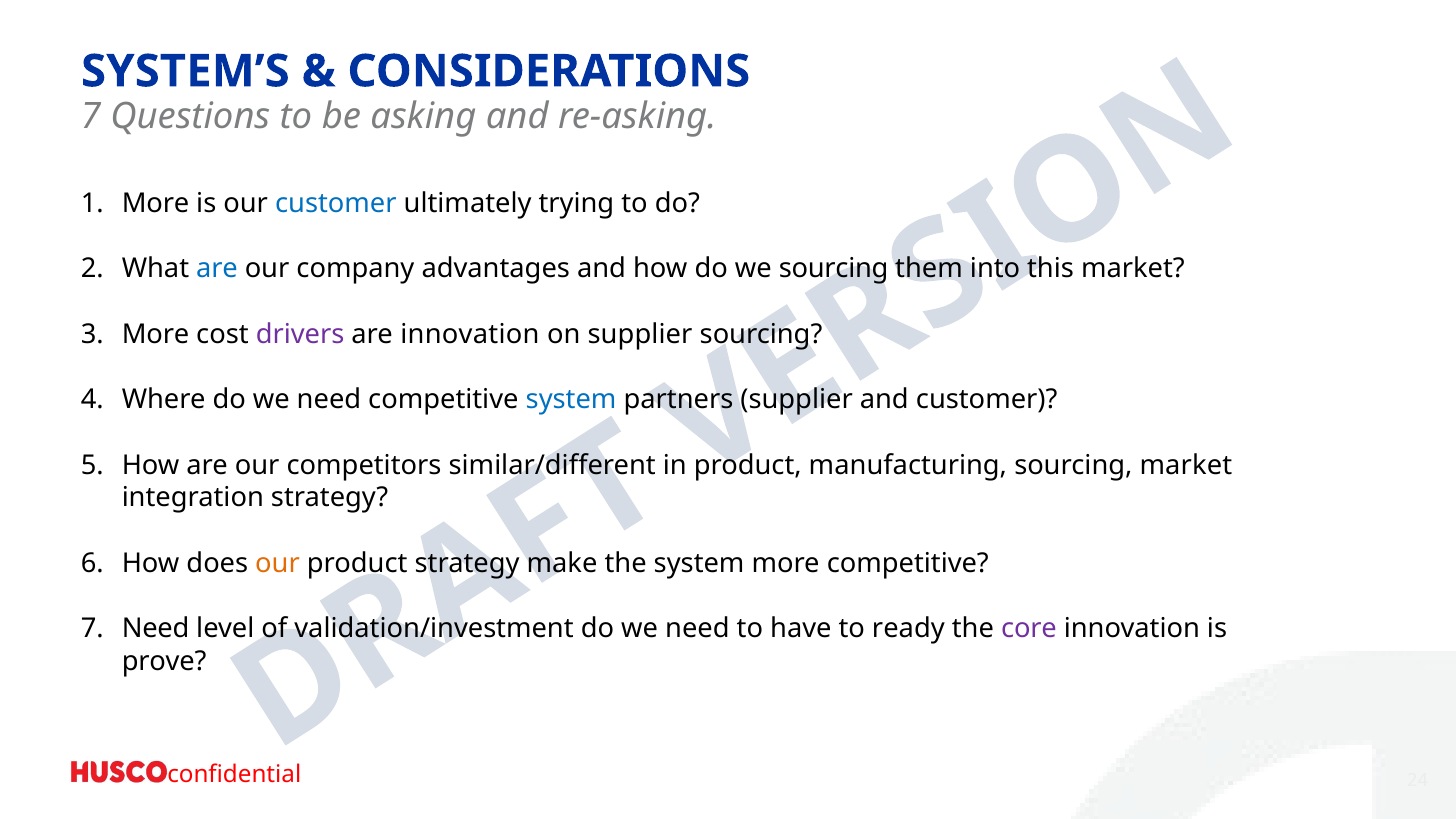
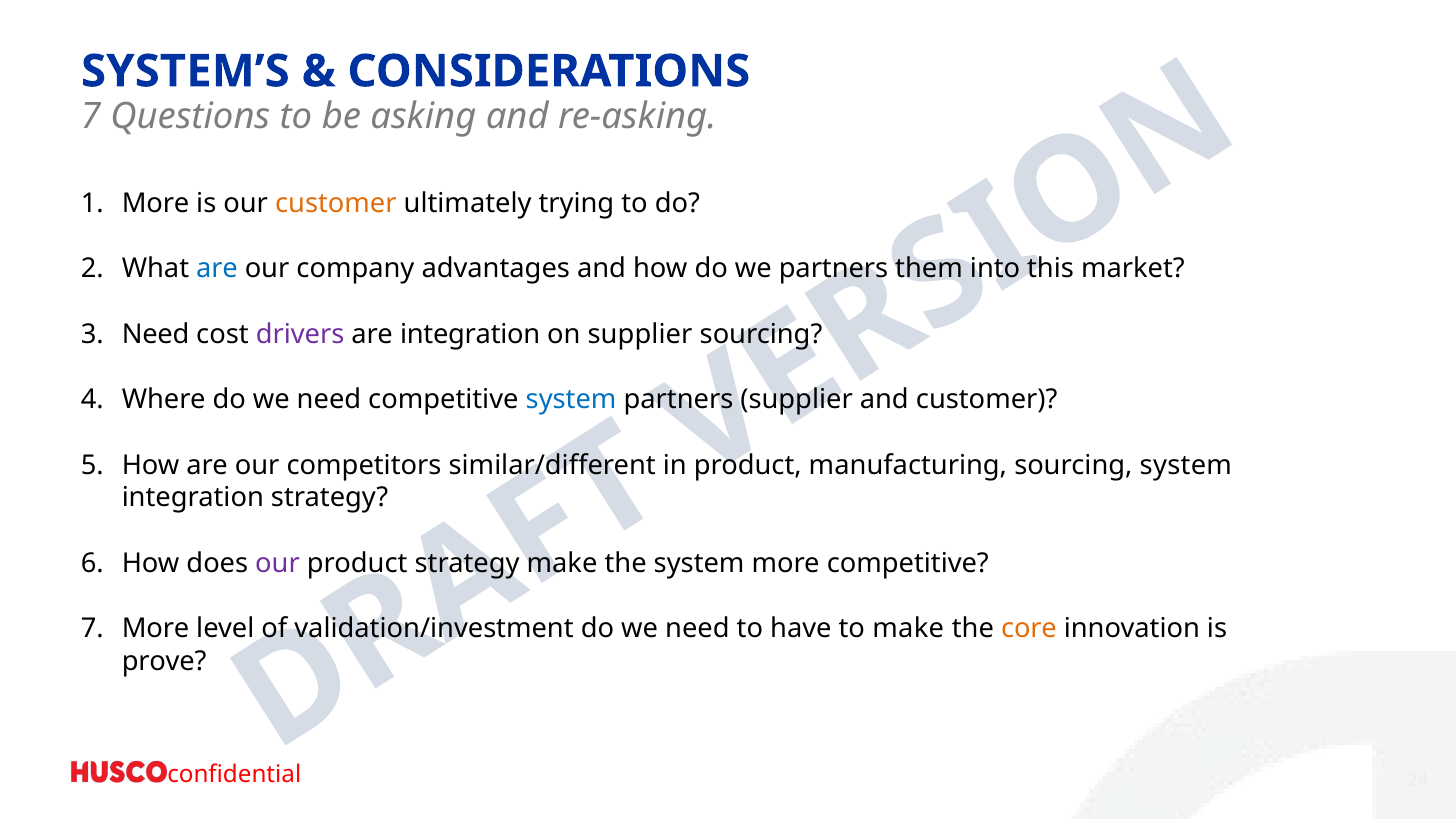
customer at (336, 203) colour: blue -> orange
we sourcing: sourcing -> partners
More at (156, 334): More -> Need
are innovation: innovation -> integration
sourcing market: market -> system
our at (278, 563) colour: orange -> purple
7 Need: Need -> More
to ready: ready -> make
core colour: purple -> orange
